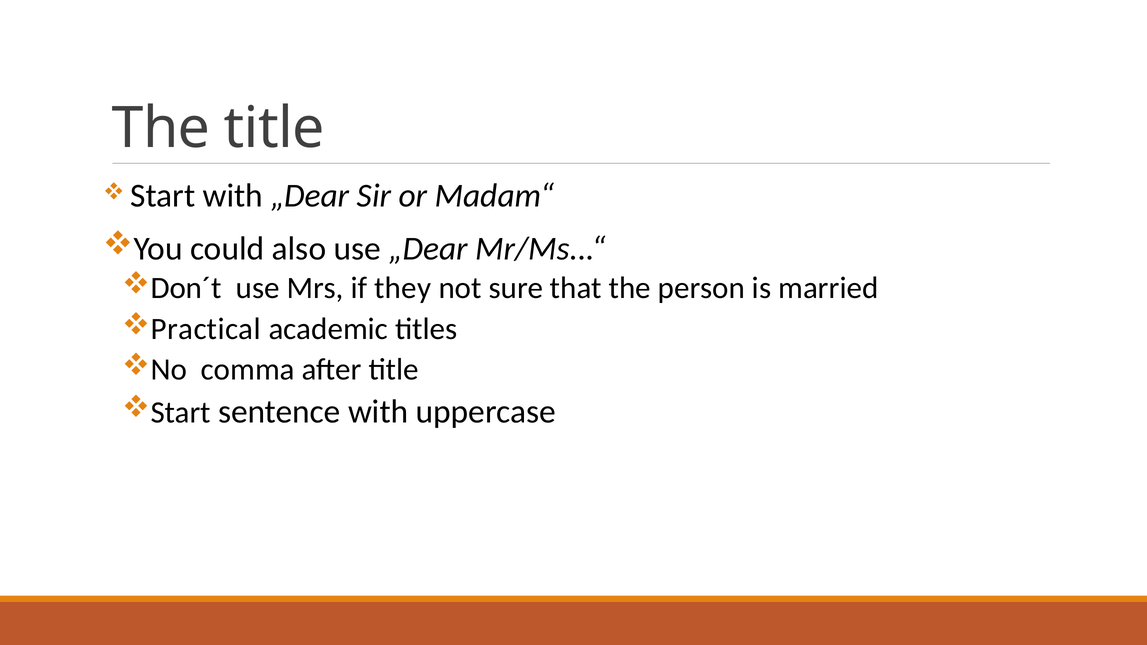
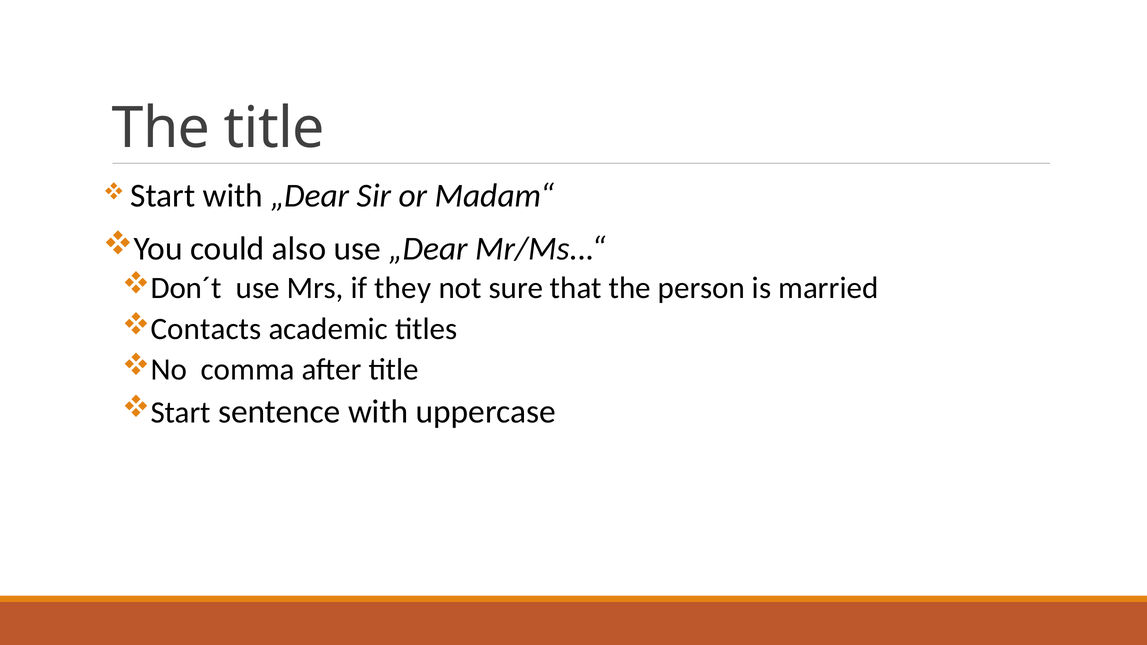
Practical: Practical -> Contacts
